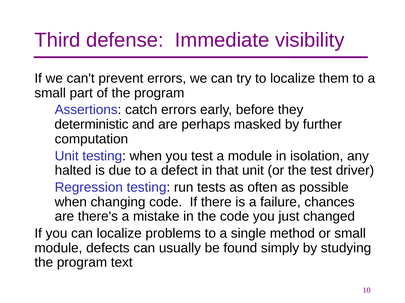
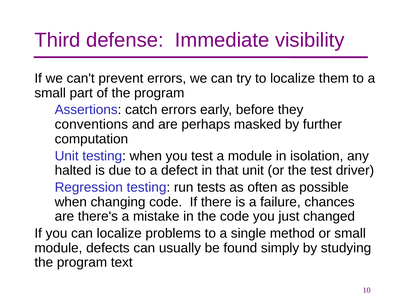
deterministic: deterministic -> conventions
